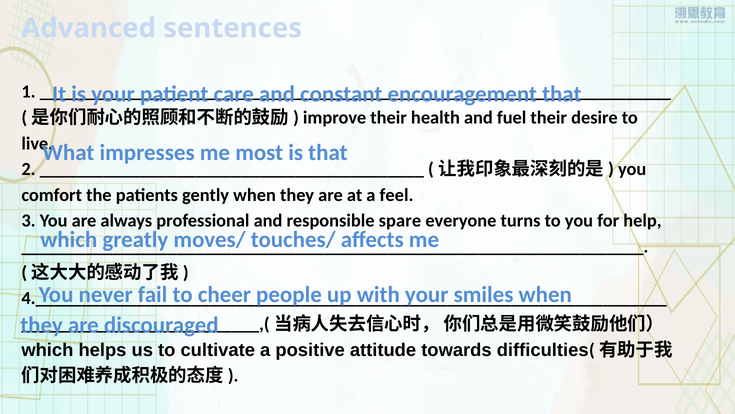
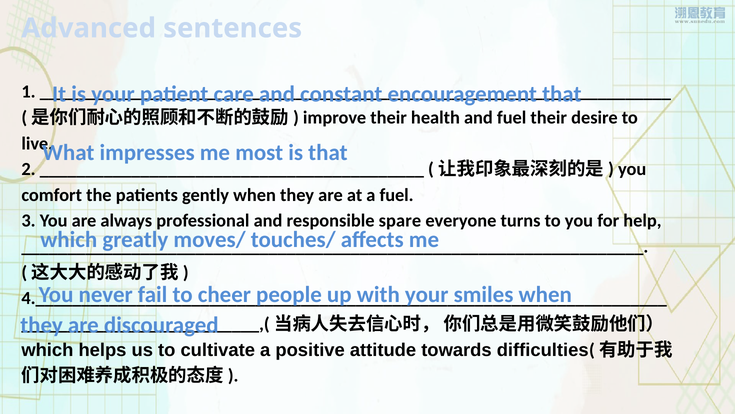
a feel: feel -> fuel
